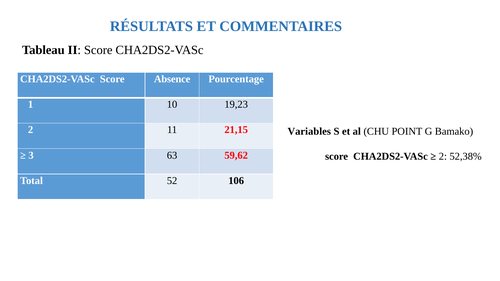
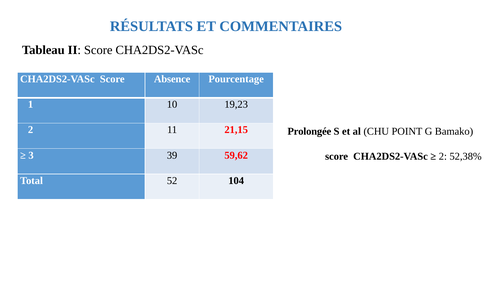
Variables: Variables -> Prolongée
63: 63 -> 39
106: 106 -> 104
